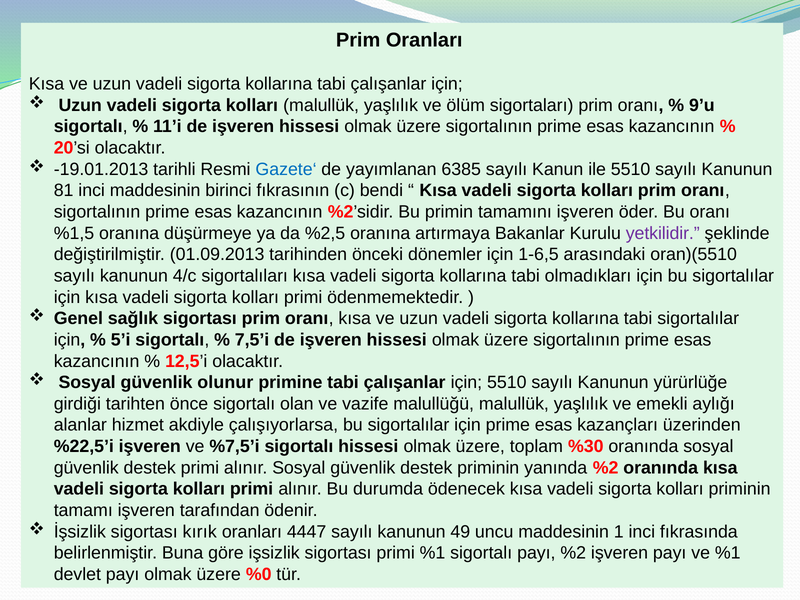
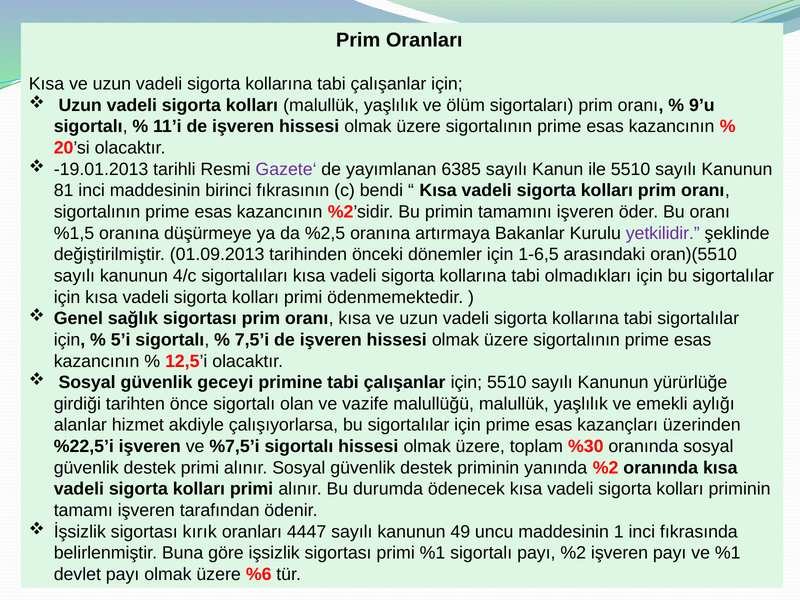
Gazete‘ colour: blue -> purple
olunur: olunur -> geceyi
%0: %0 -> %6
